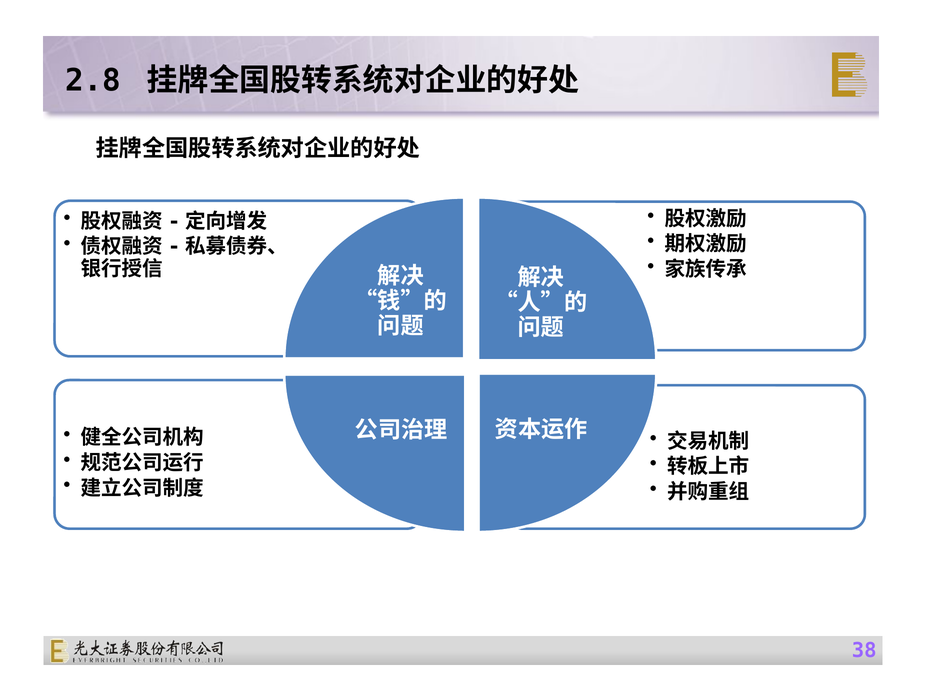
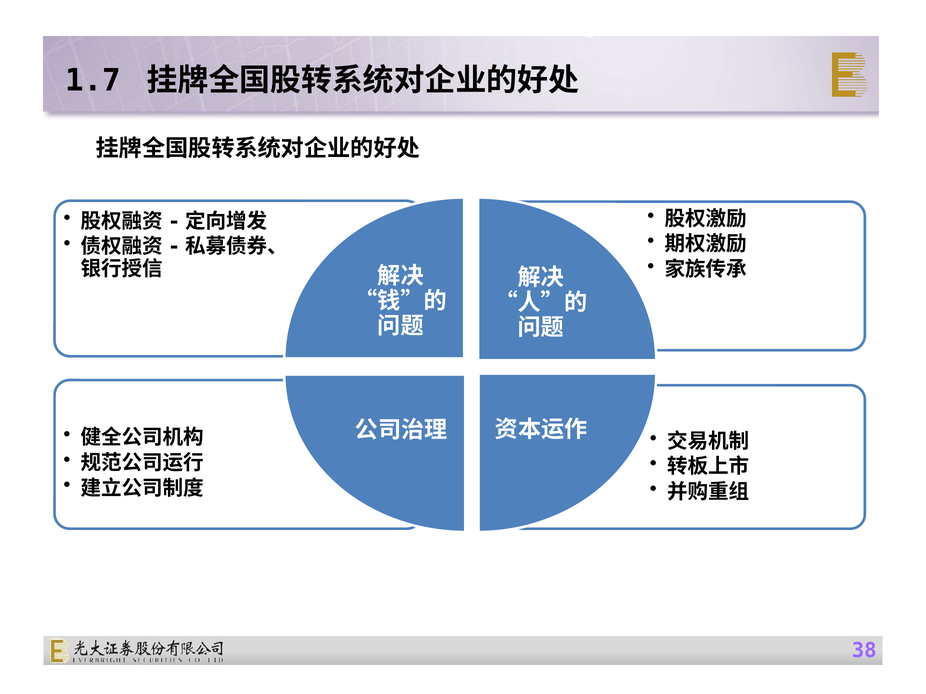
2.8: 2.8 -> 1.7
